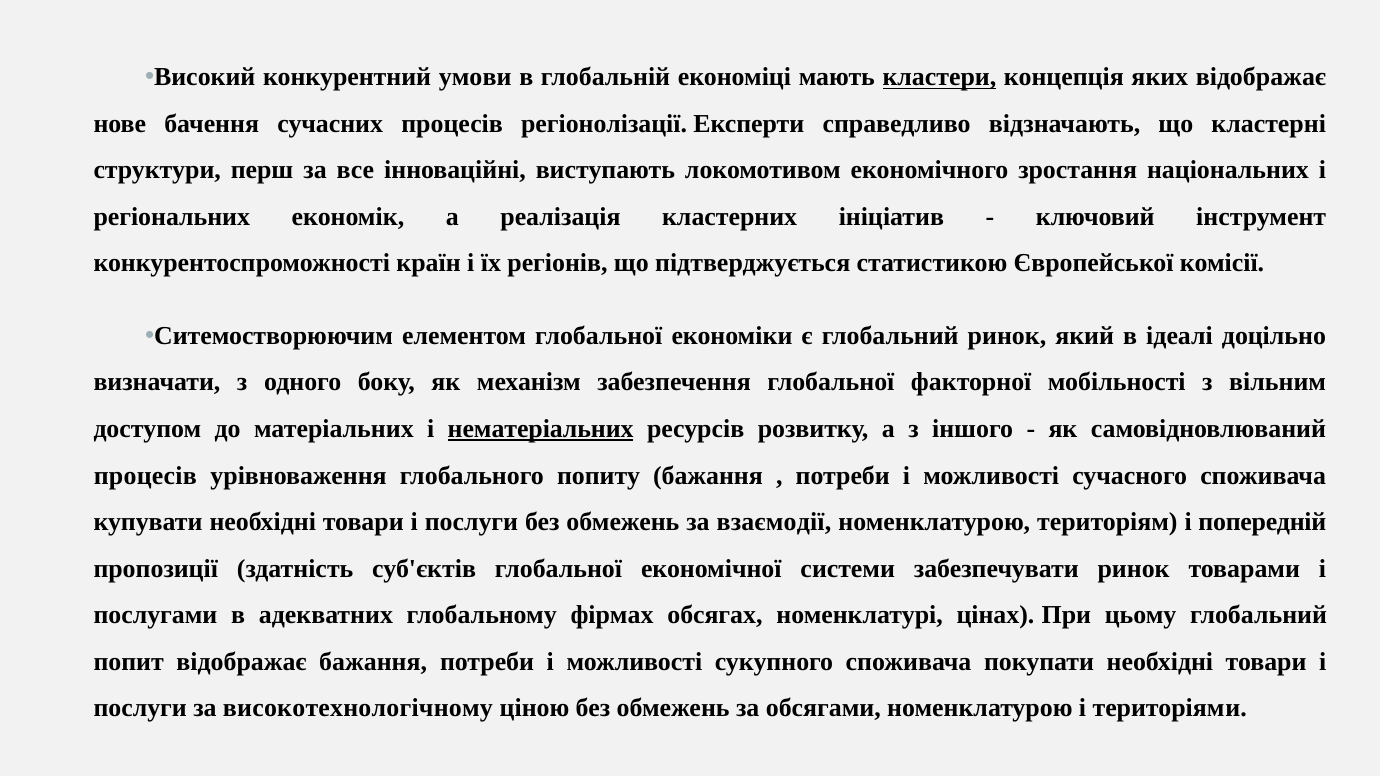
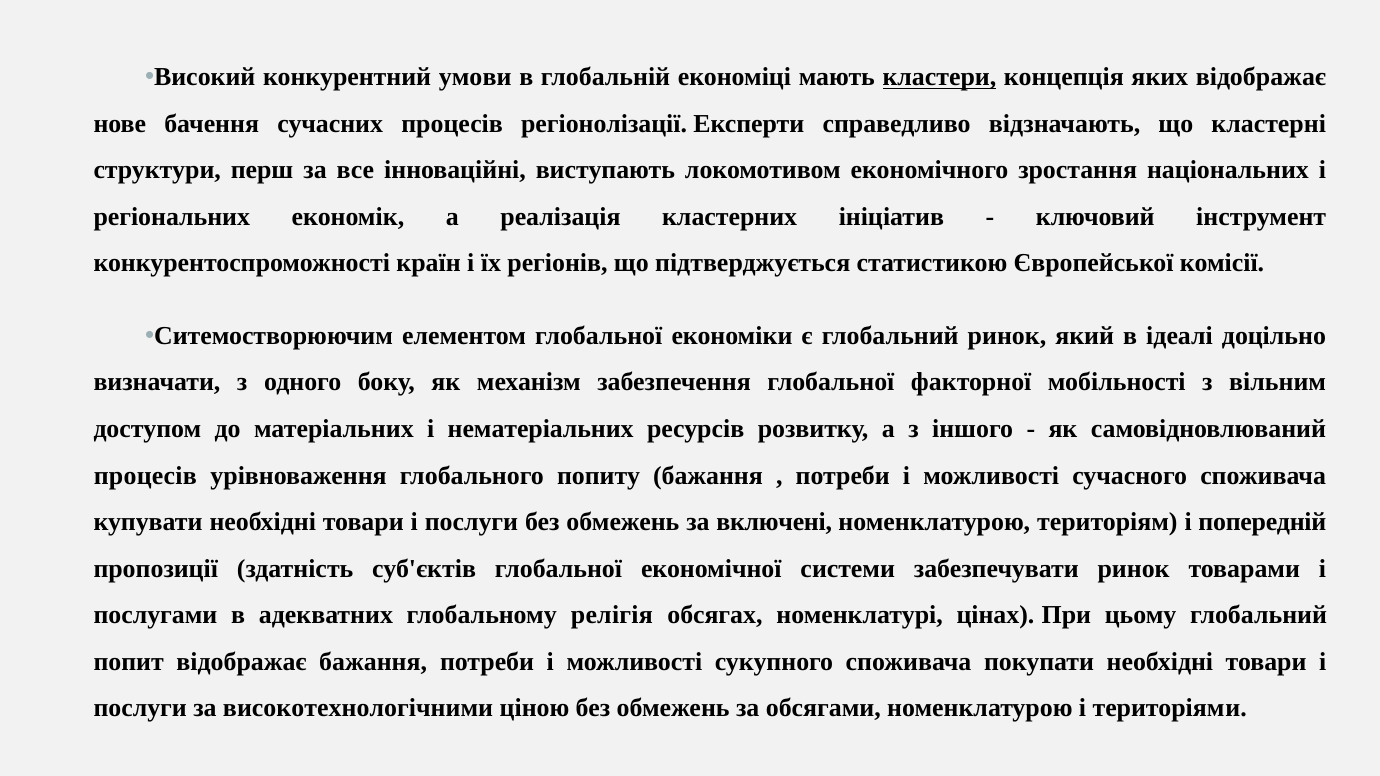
нематеріальних underline: present -> none
взаємодії: взаємодії -> включені
фірмах: фірмах -> релігія
високотехнологічному: високотехнологічному -> високотехнологічними
